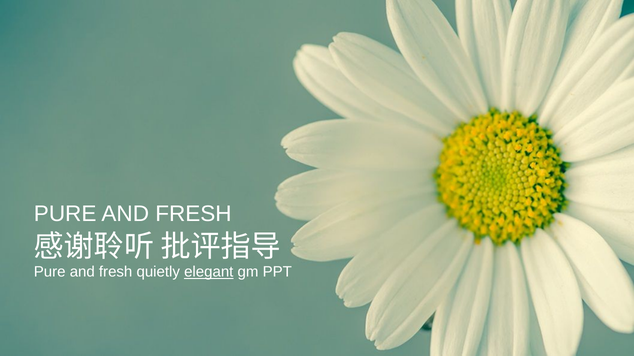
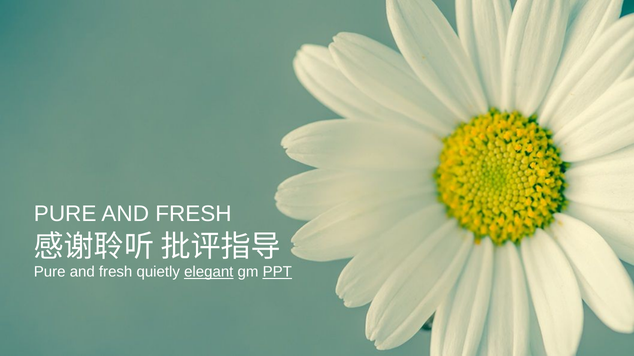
PPT underline: none -> present
